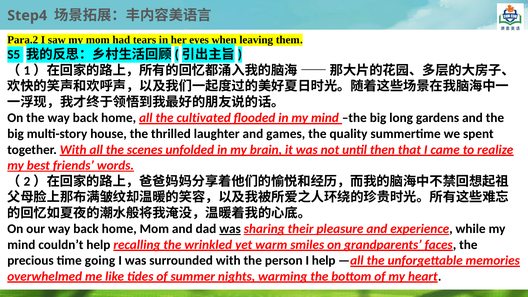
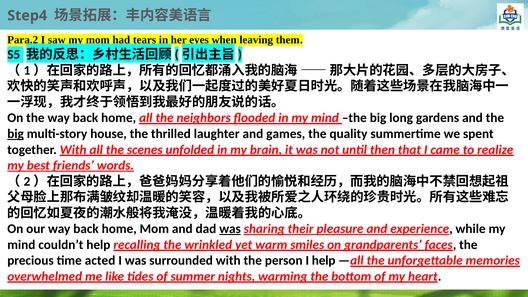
cultivated: cultivated -> neighbors
big at (16, 134) underline: none -> present
going: going -> acted
